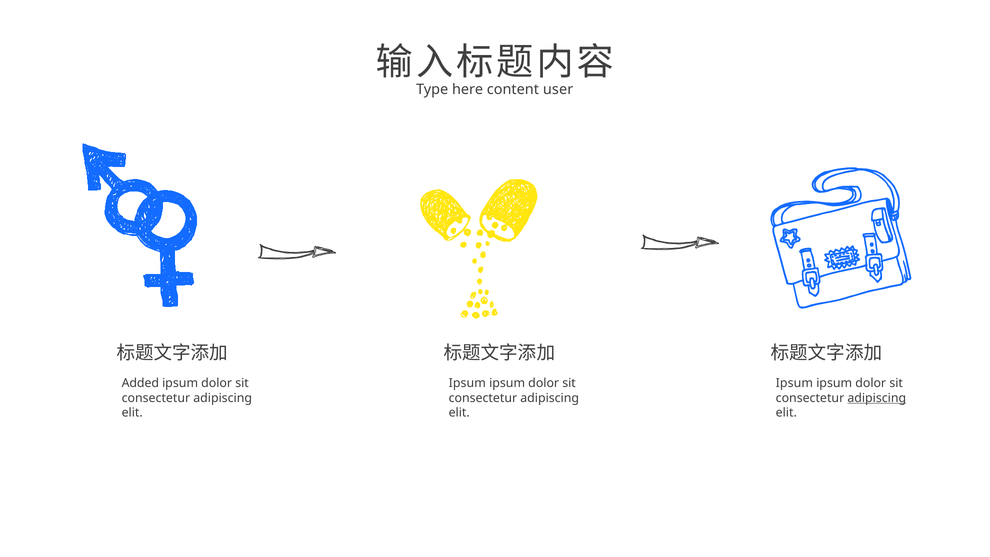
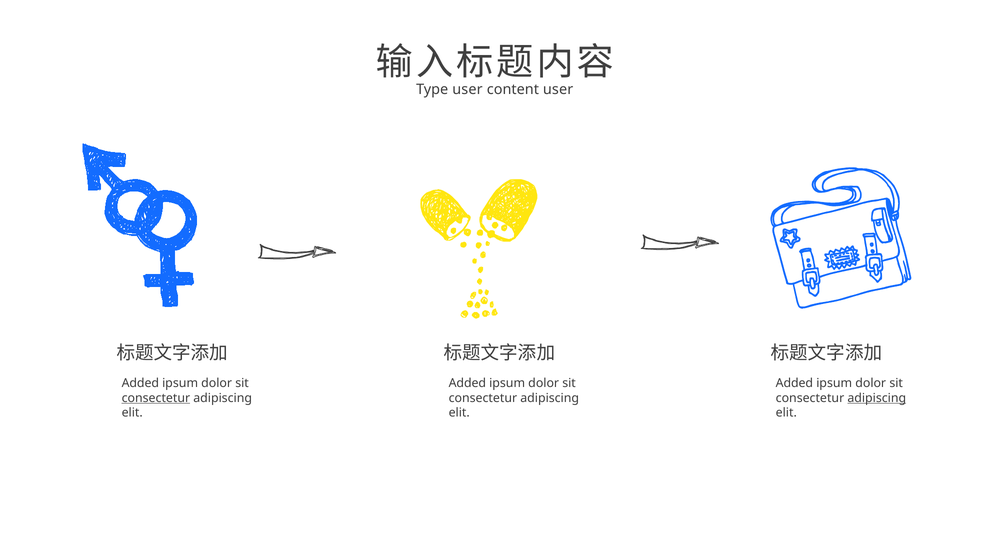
Type here: here -> user
Ipsum at (467, 383): Ipsum -> Added
Ipsum at (794, 383): Ipsum -> Added
consectetur at (156, 398) underline: none -> present
